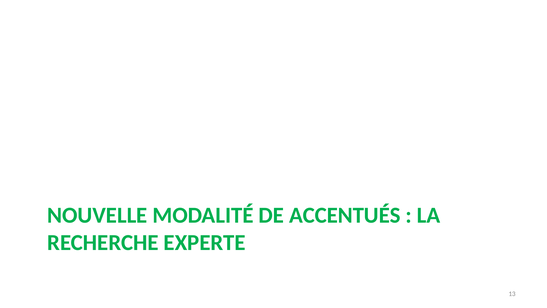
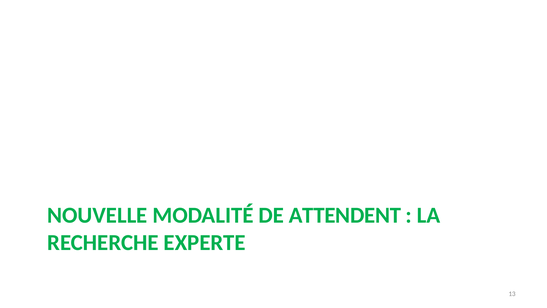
ACCENTUÉS: ACCENTUÉS -> ATTENDENT
